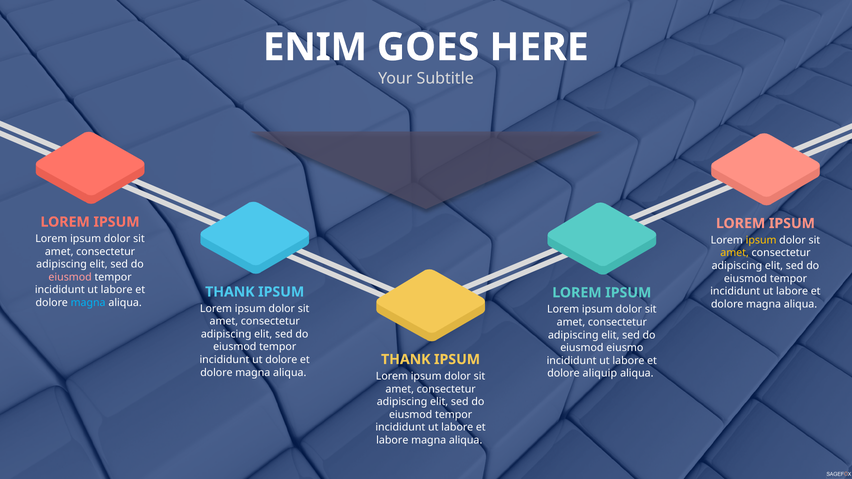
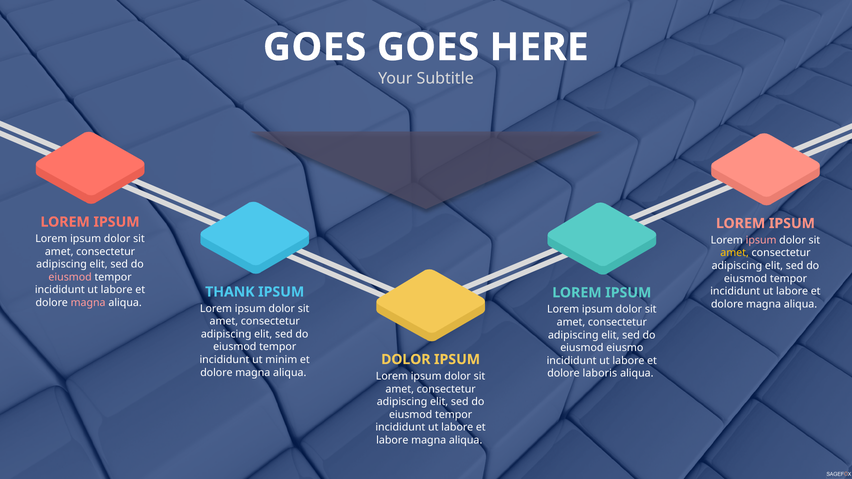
ENIM at (315, 47): ENIM -> GOES
ipsum at (761, 240) colour: yellow -> pink
magna at (88, 303) colour: light blue -> pink
ut dolore: dolore -> minim
THANK at (406, 360): THANK -> DOLOR
aliquip: aliquip -> laboris
